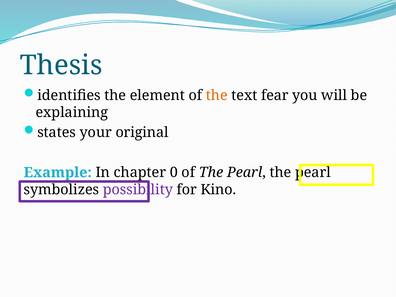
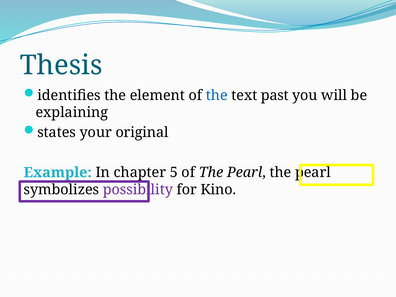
the at (217, 95) colour: orange -> blue
fear: fear -> past
0: 0 -> 5
